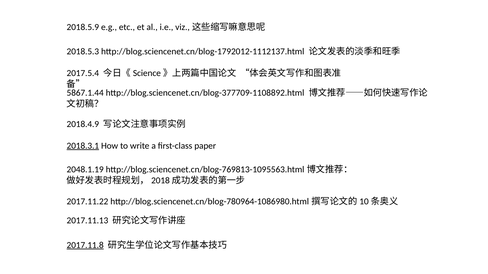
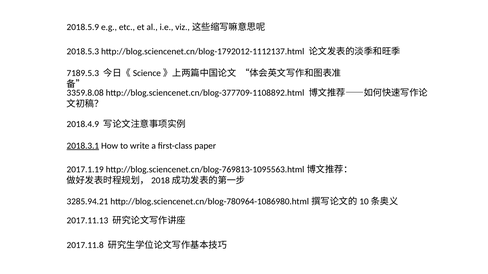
2017.5.4: 2017.5.4 -> 7189.5.3
5867.1.44: 5867.1.44 -> 3359.8.08
2048.1.19: 2048.1.19 -> 2017.1.19
2017.11.22: 2017.11.22 -> 3285.94.21
2017.11.8 underline: present -> none
